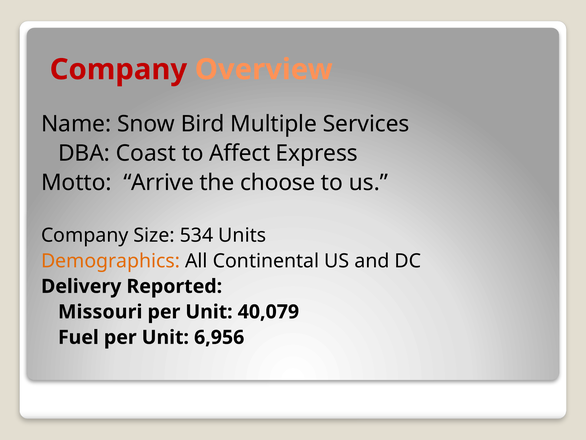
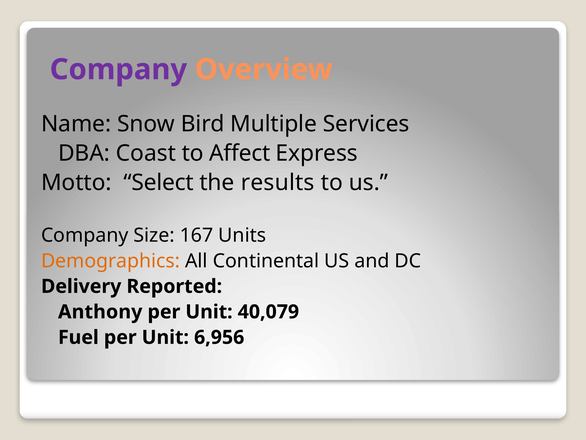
Company at (118, 69) colour: red -> purple
Arrive: Arrive -> Select
choose: choose -> results
534: 534 -> 167
Missouri: Missouri -> Anthony
